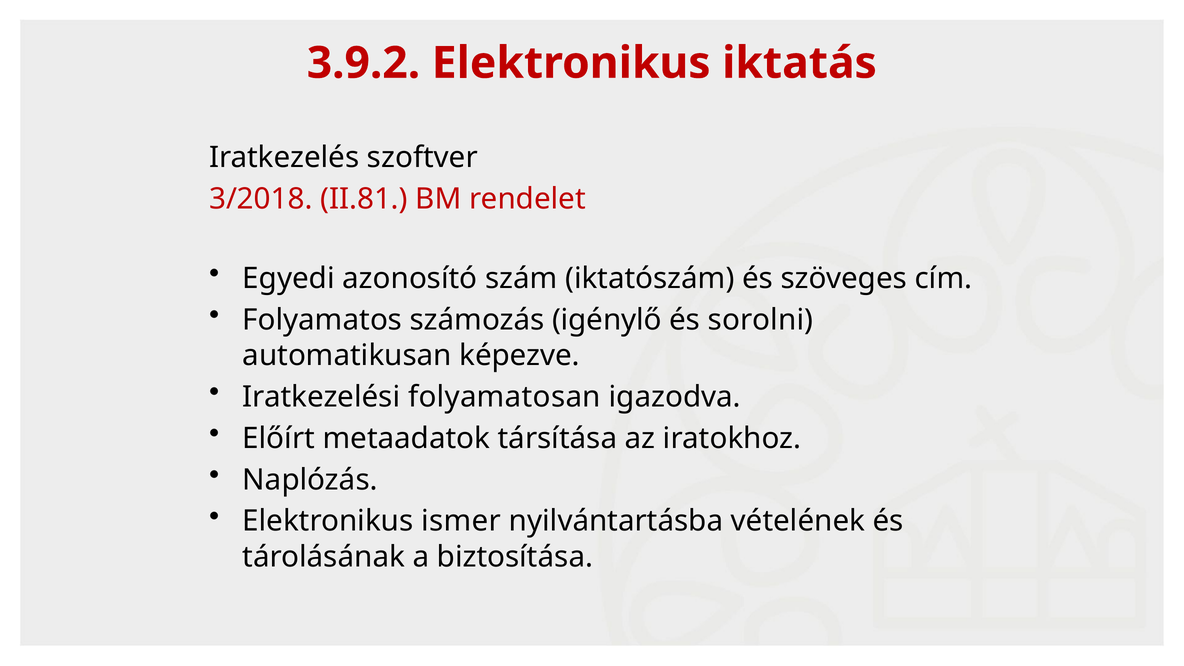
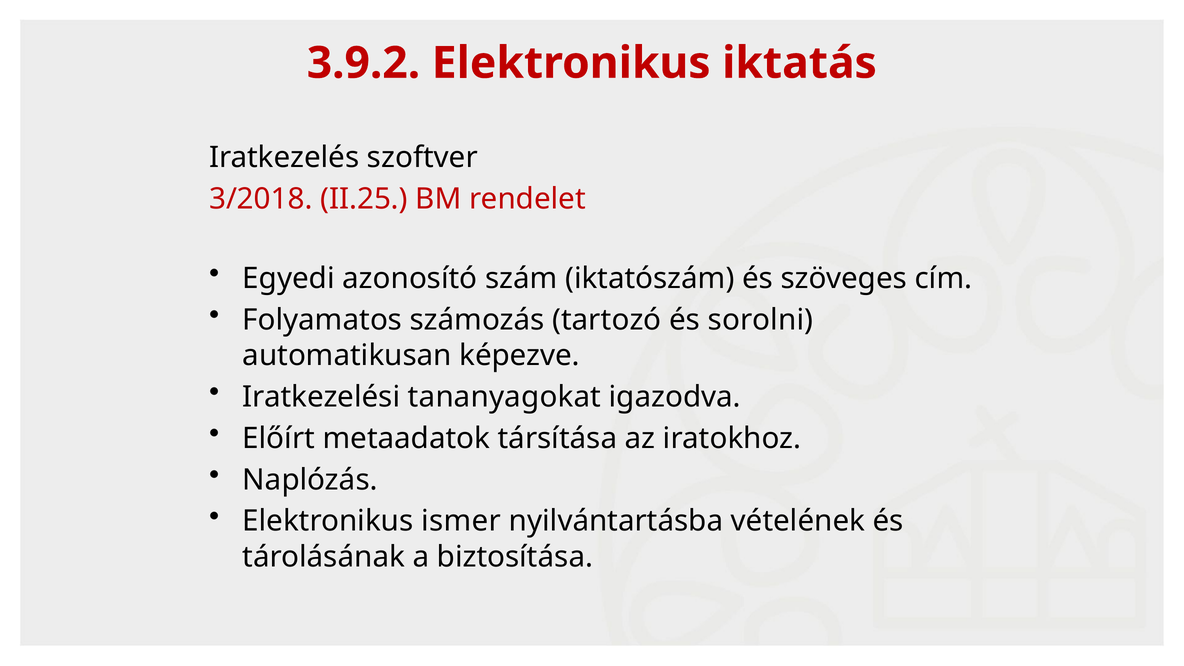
II.81: II.81 -> II.25
igénylő: igénylő -> tartozó
folyamatosan: folyamatosan -> tananyagokat
